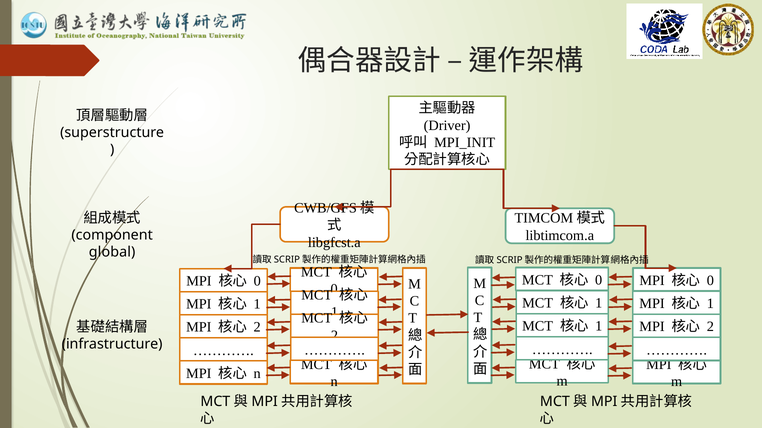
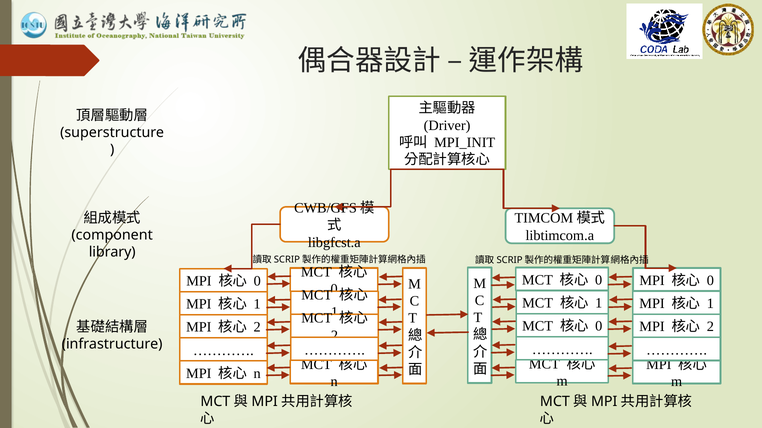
global: global -> library
1 at (599, 327): 1 -> 0
